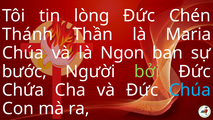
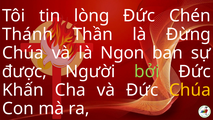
Maria: Maria -> Đừng
bước: bước -> được
Chứa: Chứa -> Khấn
Chúa at (190, 90) colour: light blue -> yellow
